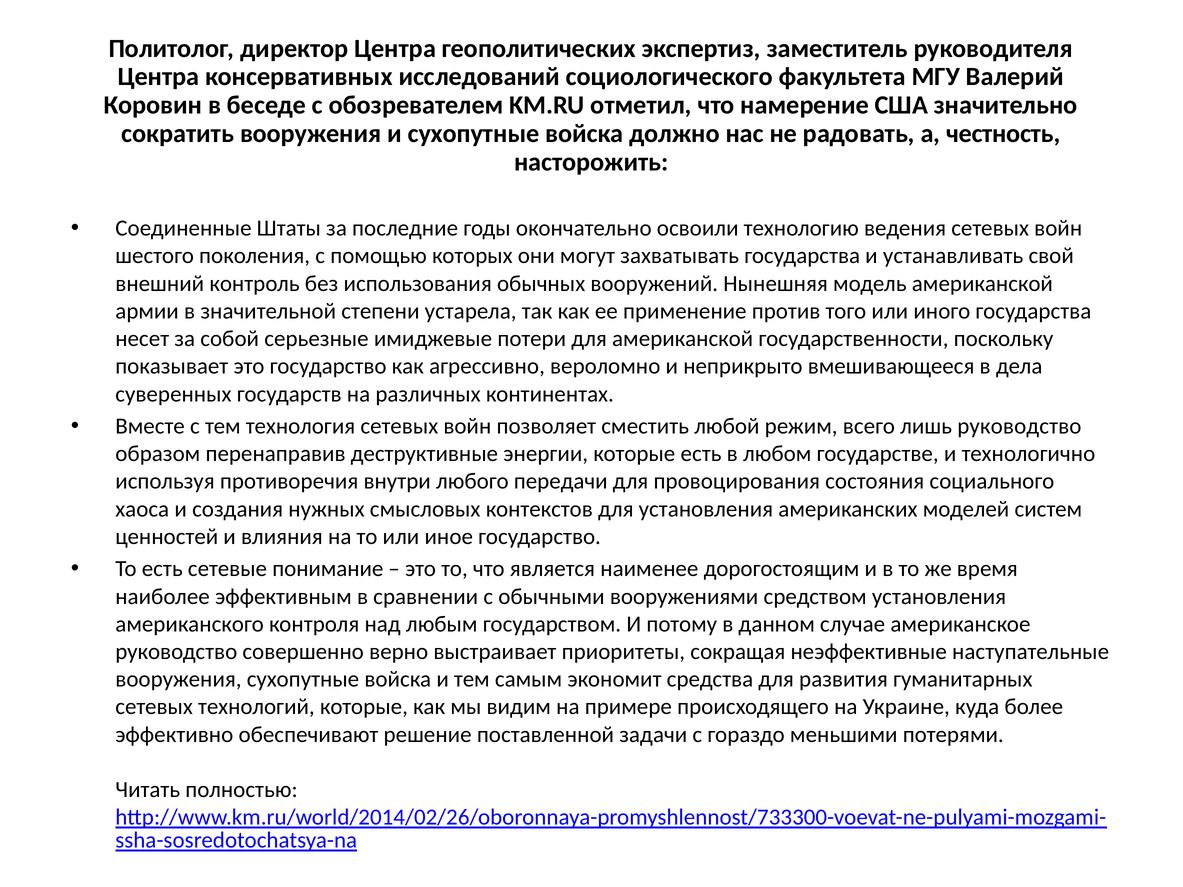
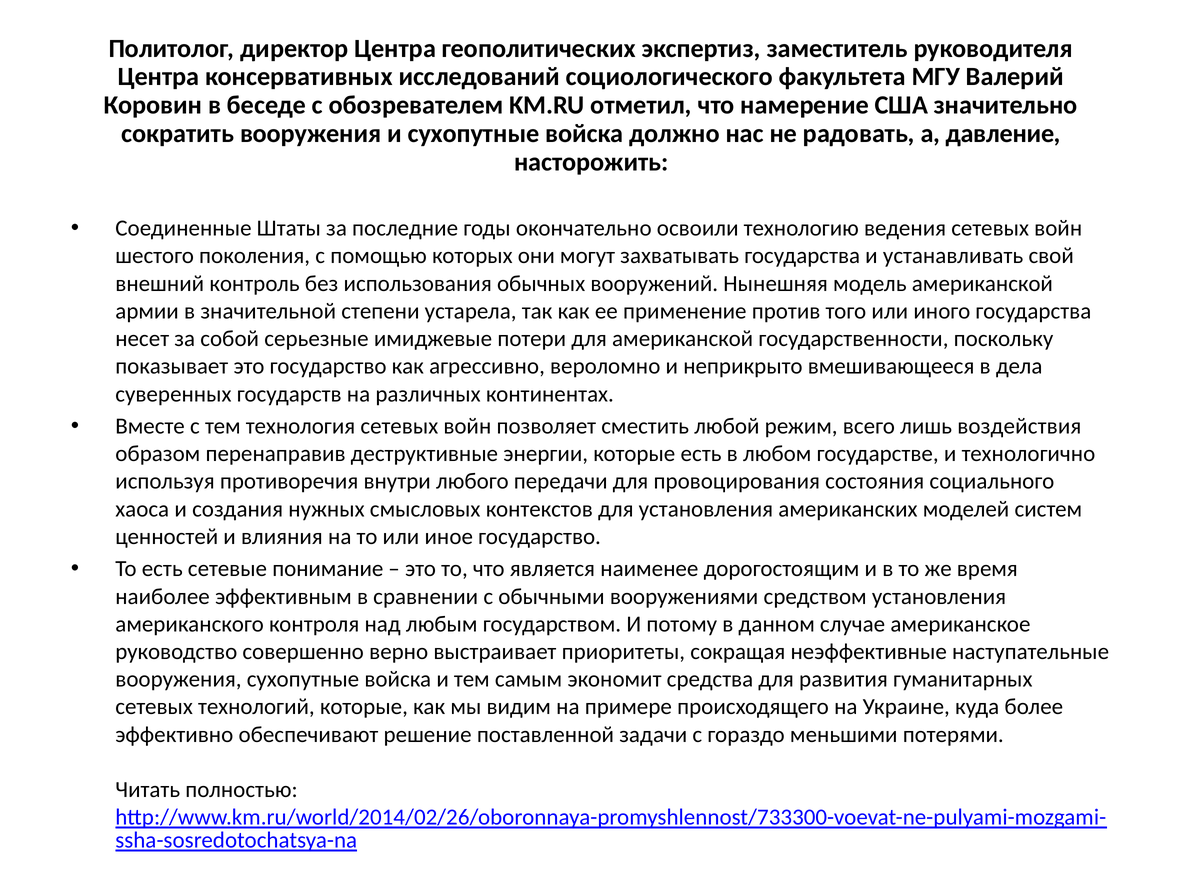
честность: честность -> давление
лишь руководство: руководство -> воздействия
